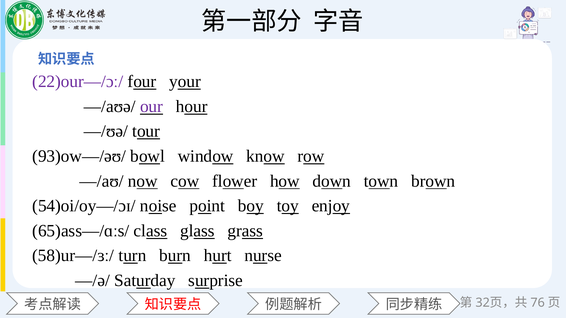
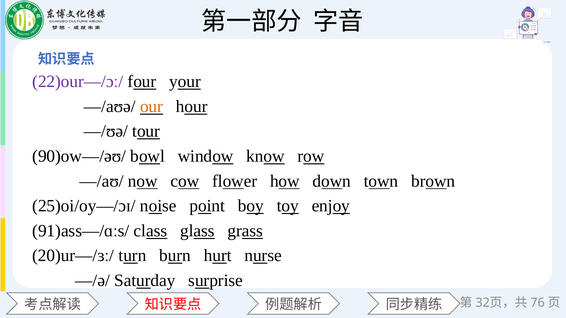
our colour: purple -> orange
93)ow—/əʊ/: 93)ow—/əʊ/ -> 90)ow—/əʊ/
54)oi/oy—/ɔɪ/: 54)oi/oy—/ɔɪ/ -> 25)oi/oy—/ɔɪ/
65)ass—/ɑːs/: 65)ass—/ɑːs/ -> 91)ass—/ɑːs/
58)ur—/ɜː/: 58)ur—/ɜː/ -> 20)ur—/ɜː/
